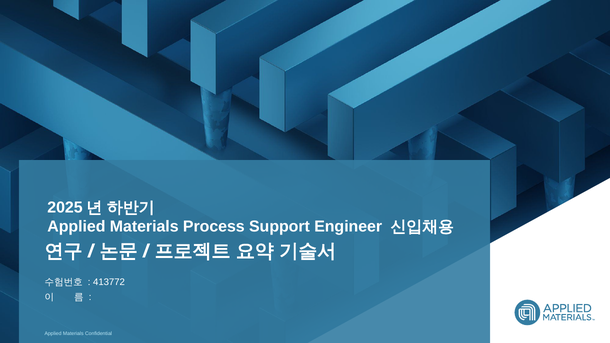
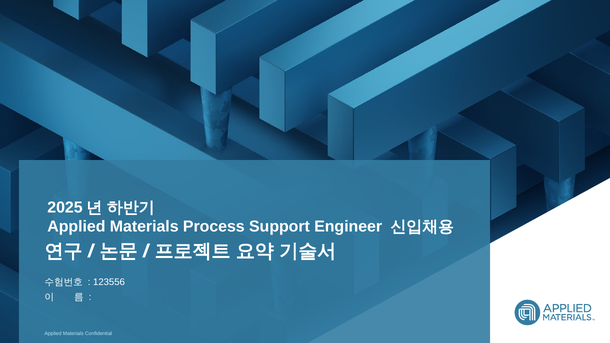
413772: 413772 -> 123556
